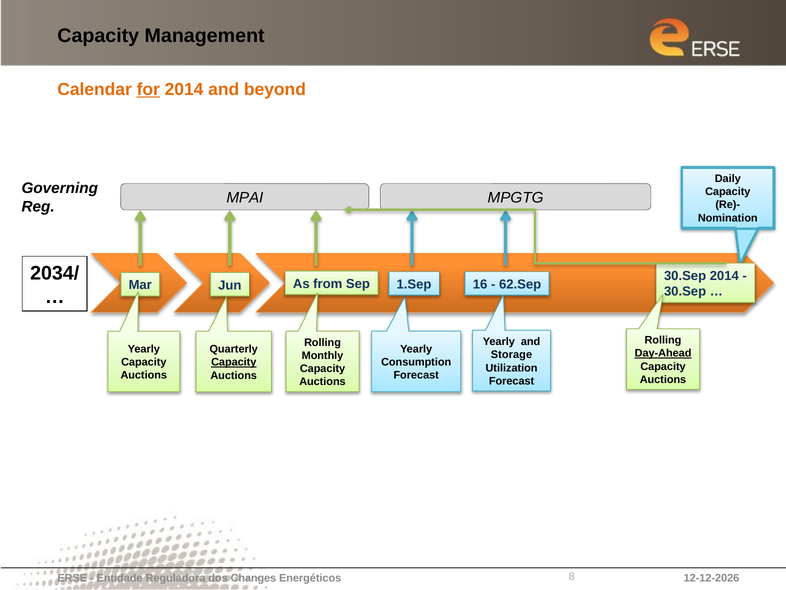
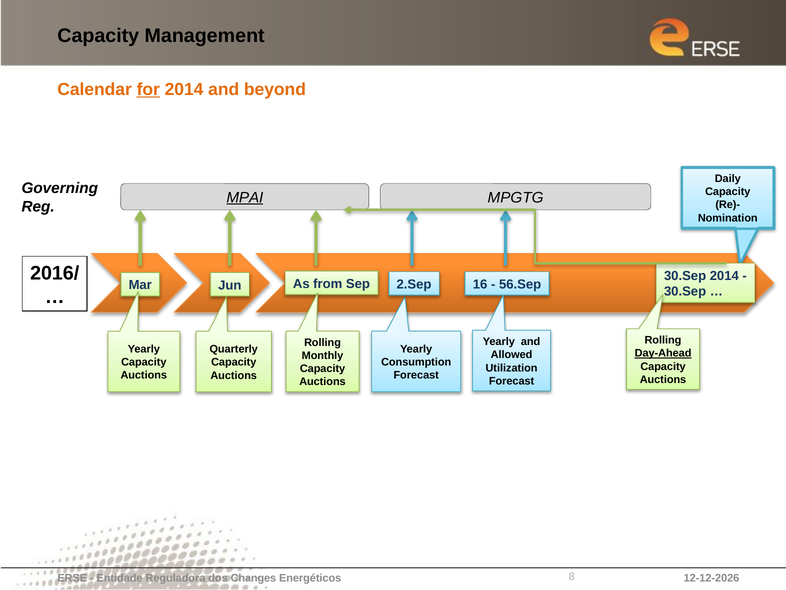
MPAI underline: none -> present
2034/: 2034/ -> 2016/
1.Sep: 1.Sep -> 2.Sep
62.Sep: 62.Sep -> 56.Sep
Storage: Storage -> Allowed
Capacity at (234, 362) underline: present -> none
